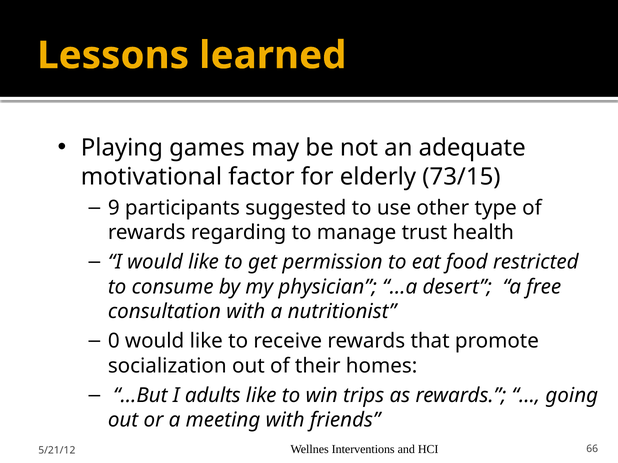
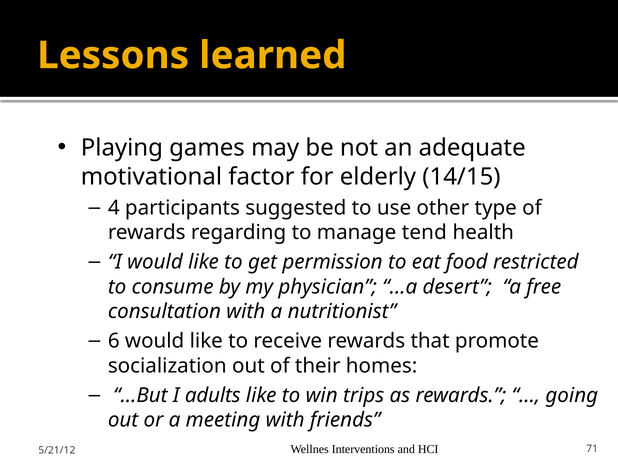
73/15: 73/15 -> 14/15
9: 9 -> 4
trust: trust -> tend
0: 0 -> 6
66: 66 -> 71
